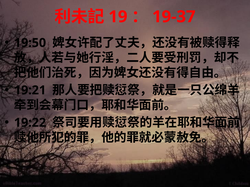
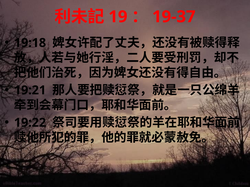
19:50: 19:50 -> 19:18
